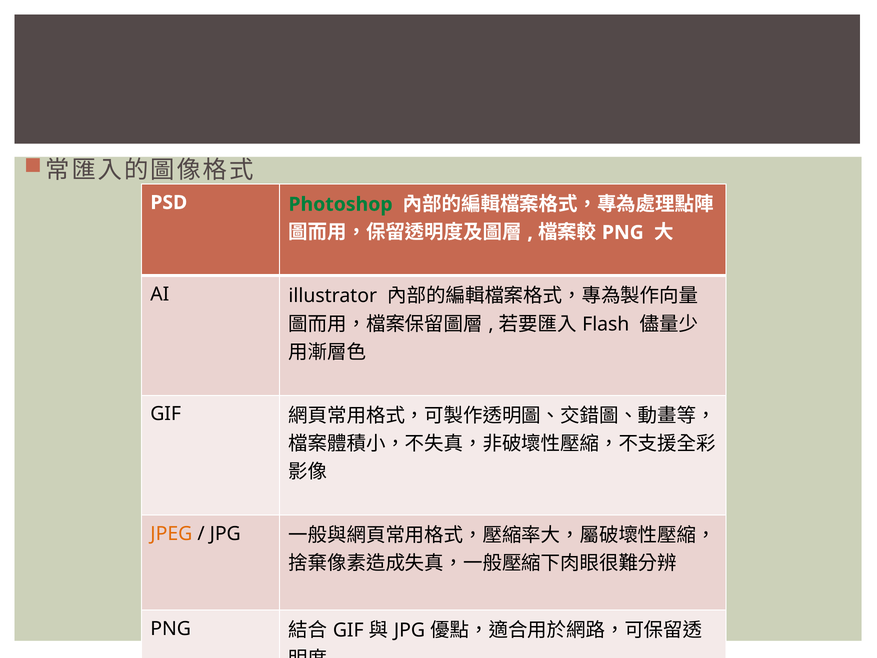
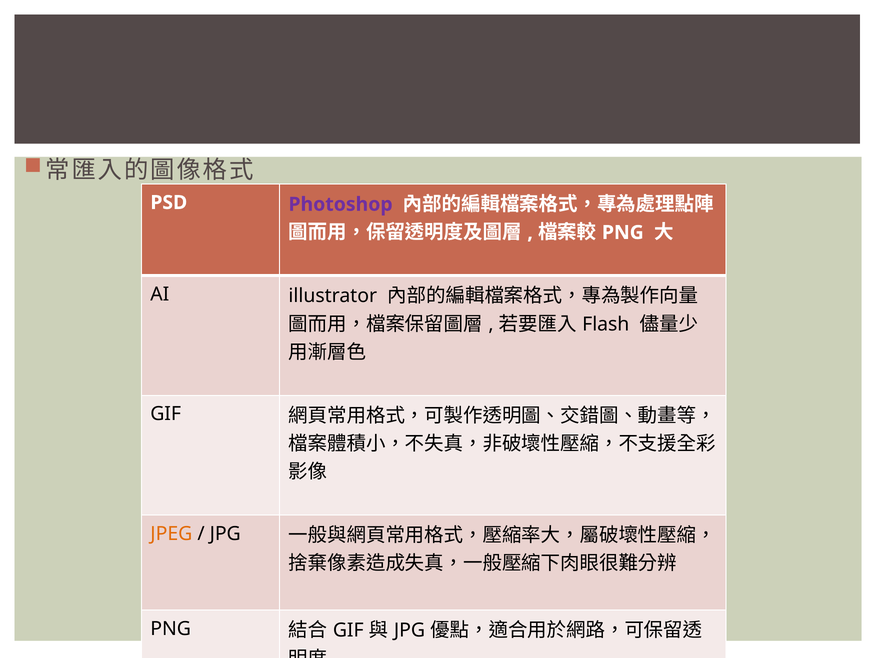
Photoshop colour: green -> purple
